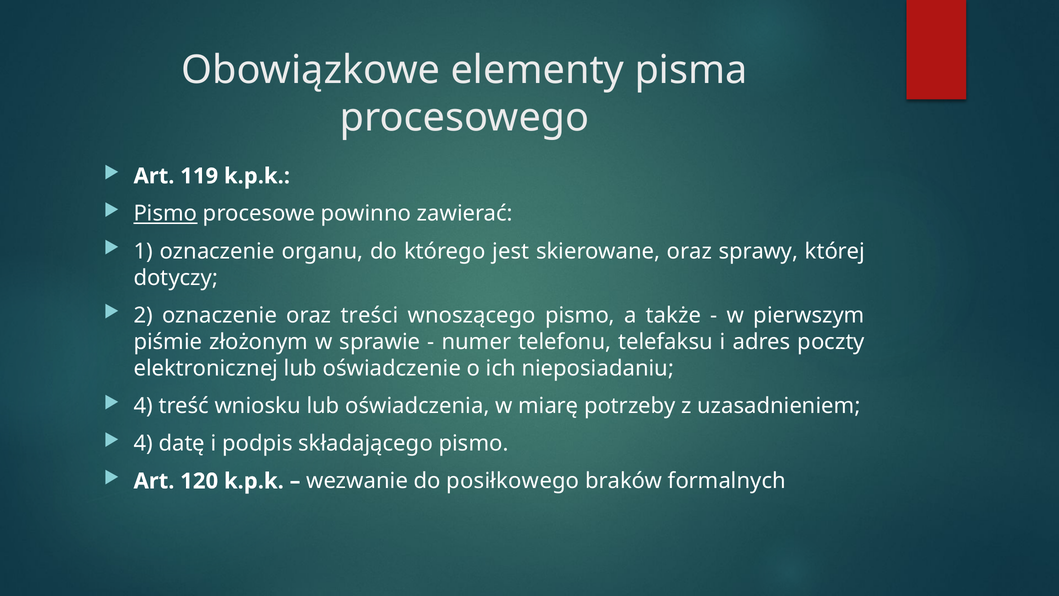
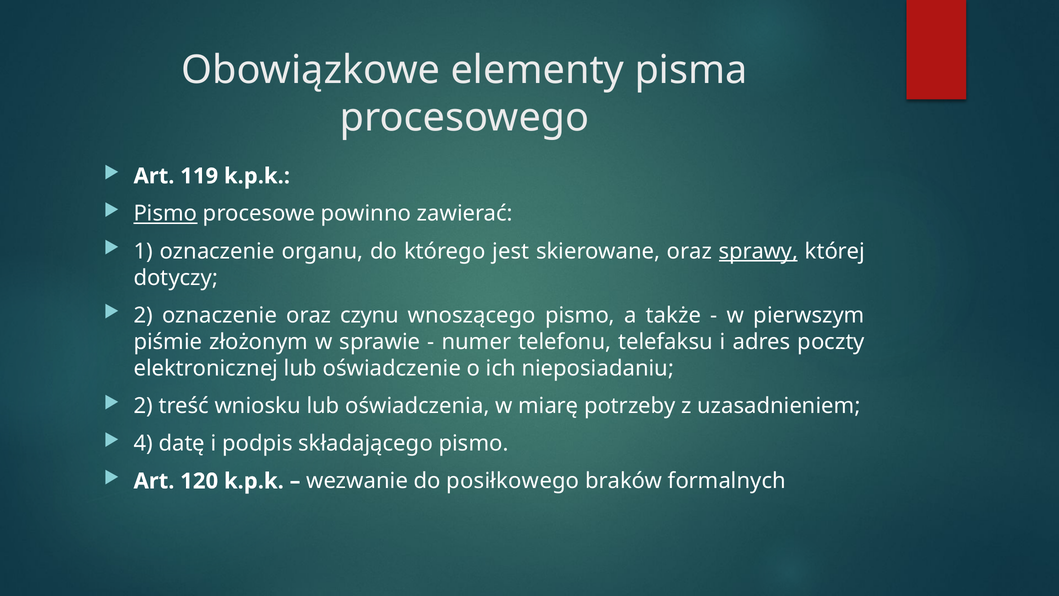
sprawy underline: none -> present
treści: treści -> czynu
4 at (143, 406): 4 -> 2
